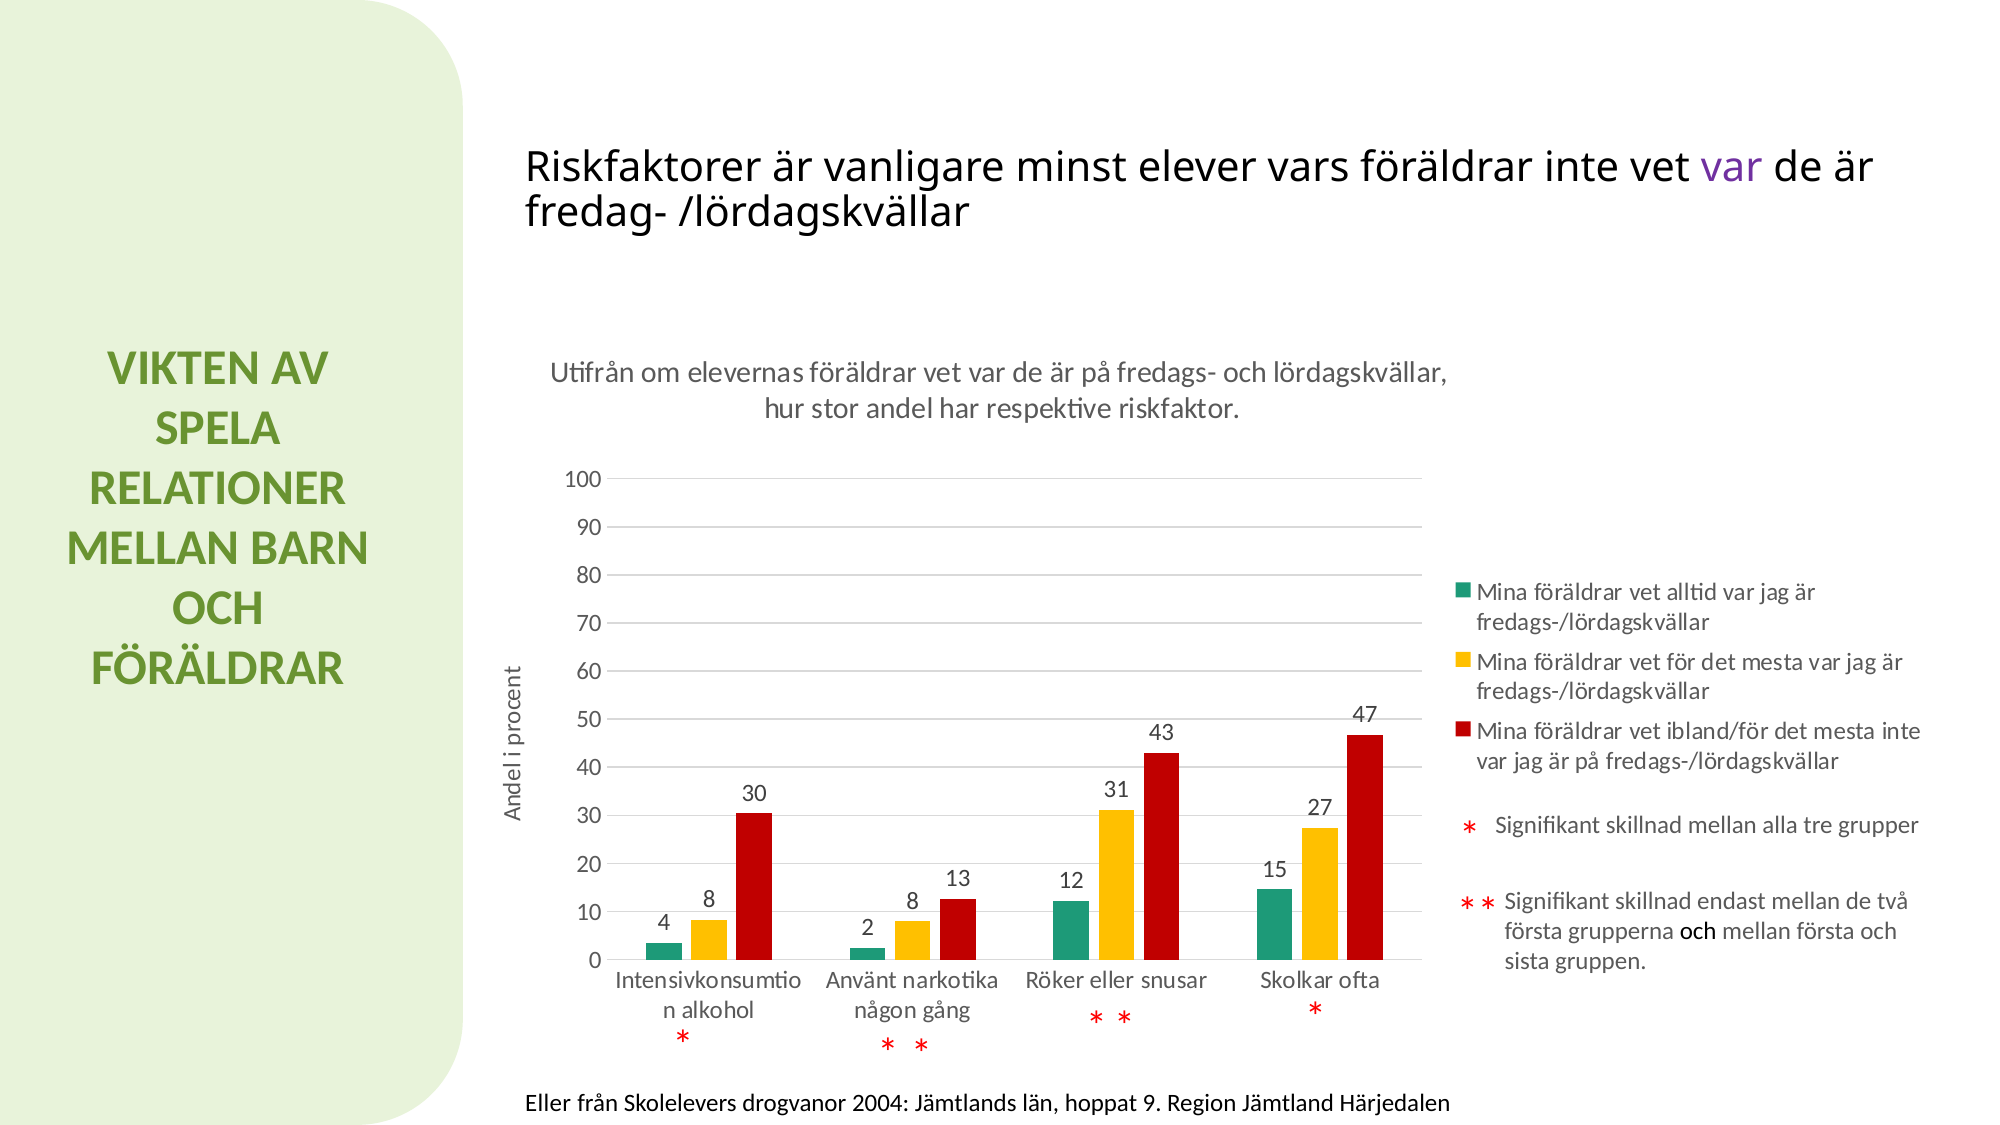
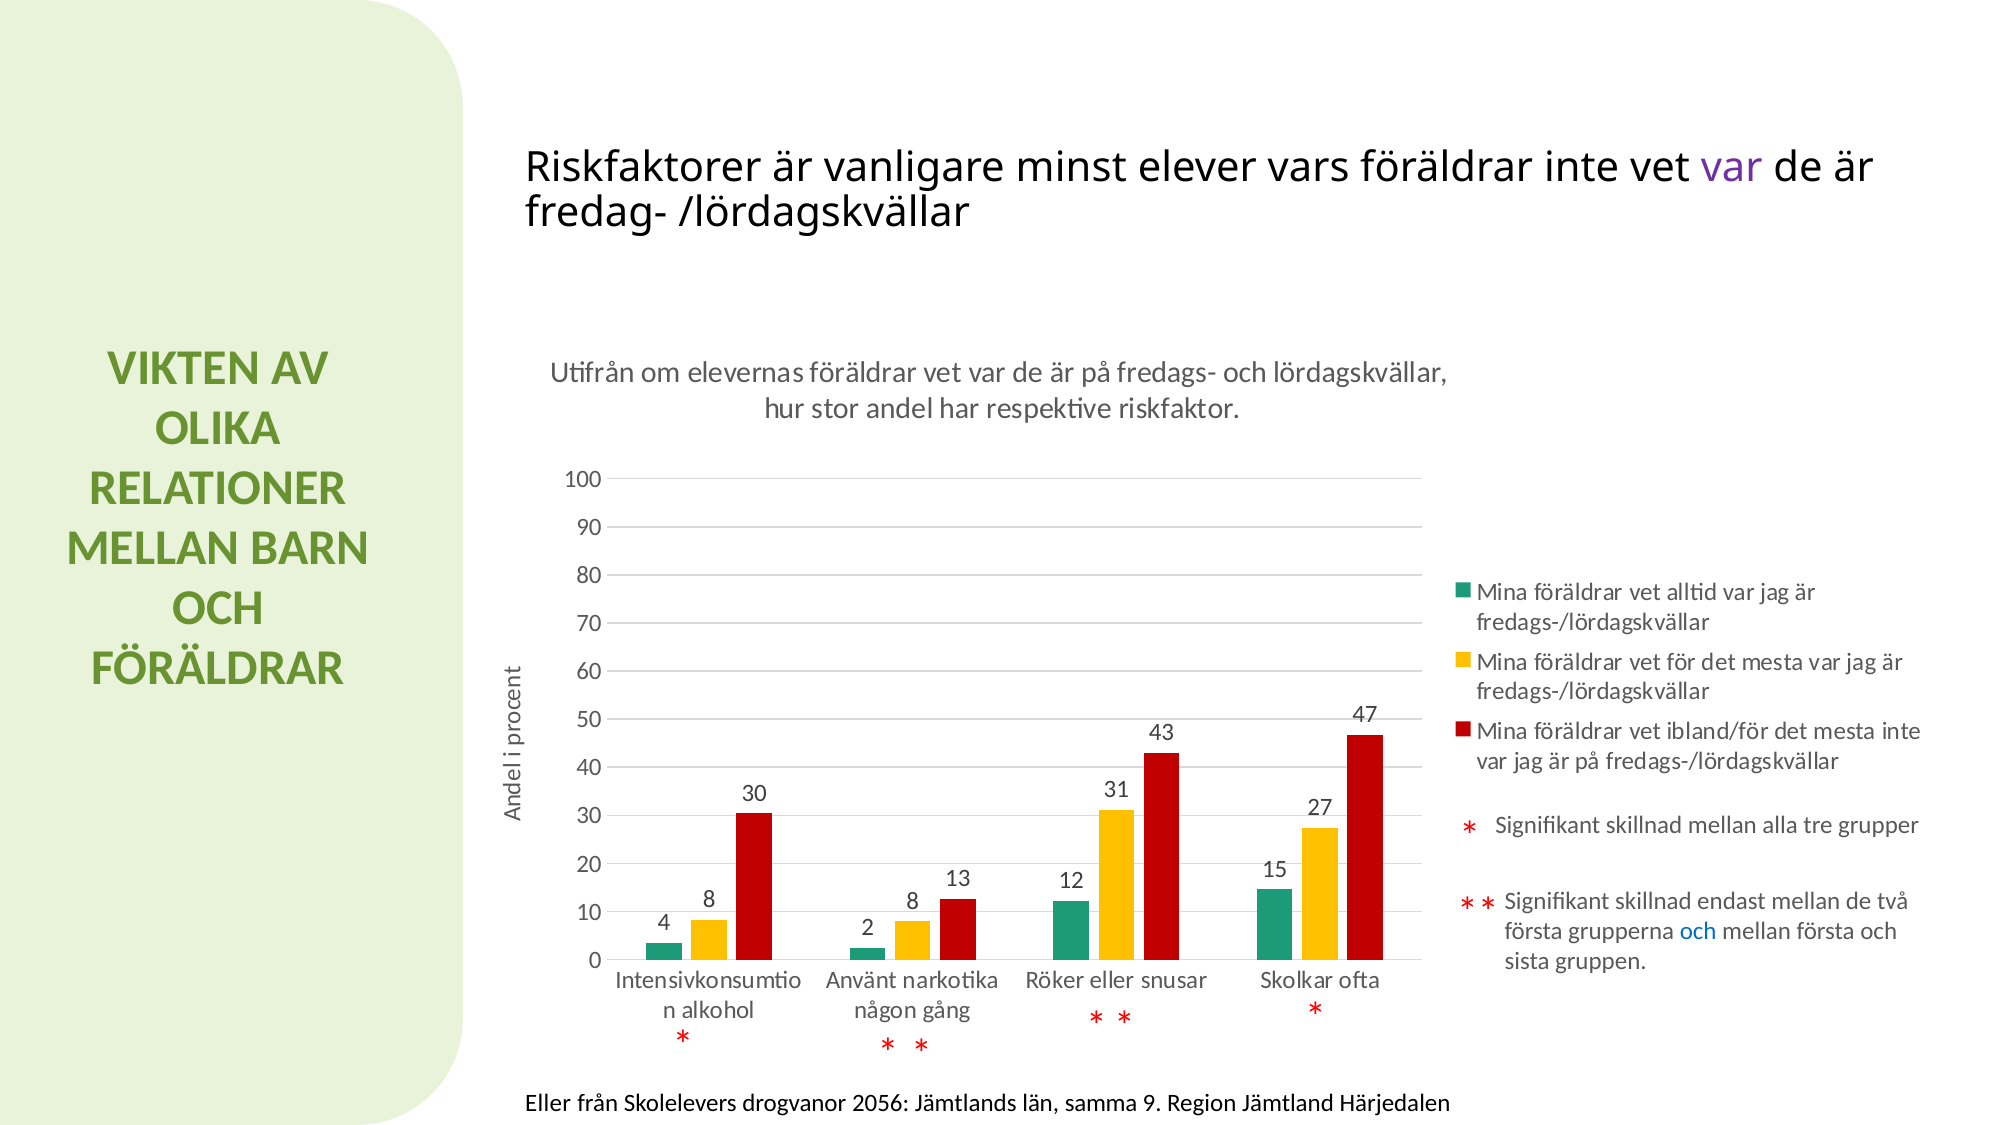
SPELA: SPELA -> OLIKA
och at (1698, 931) colour: black -> blue
2004: 2004 -> 2056
hoppat: hoppat -> samma
